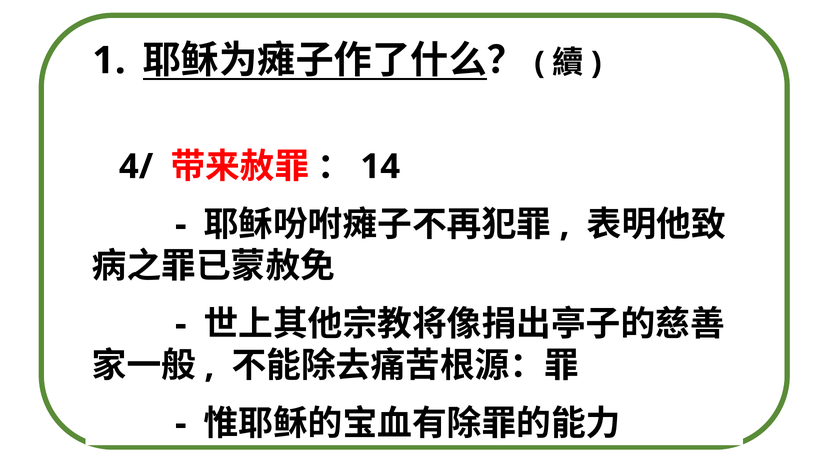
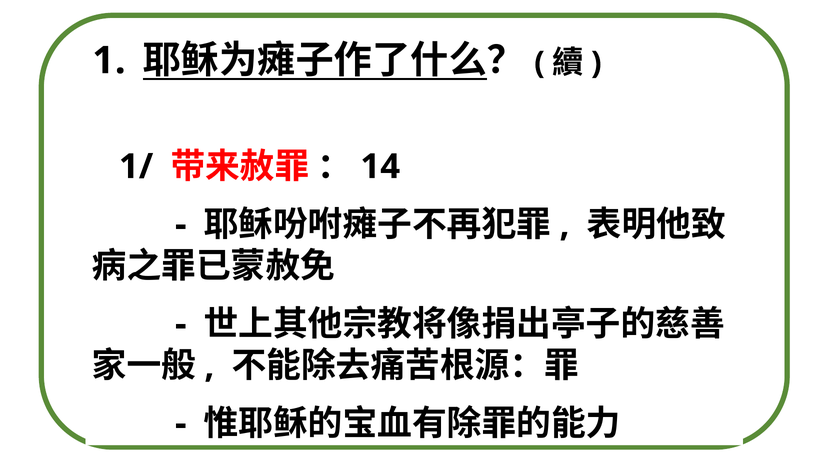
4/: 4/ -> 1/
